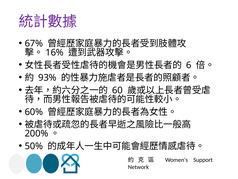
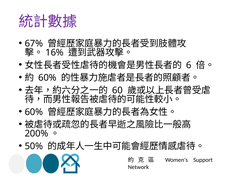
93% at (47, 77): 93% -> 60%
